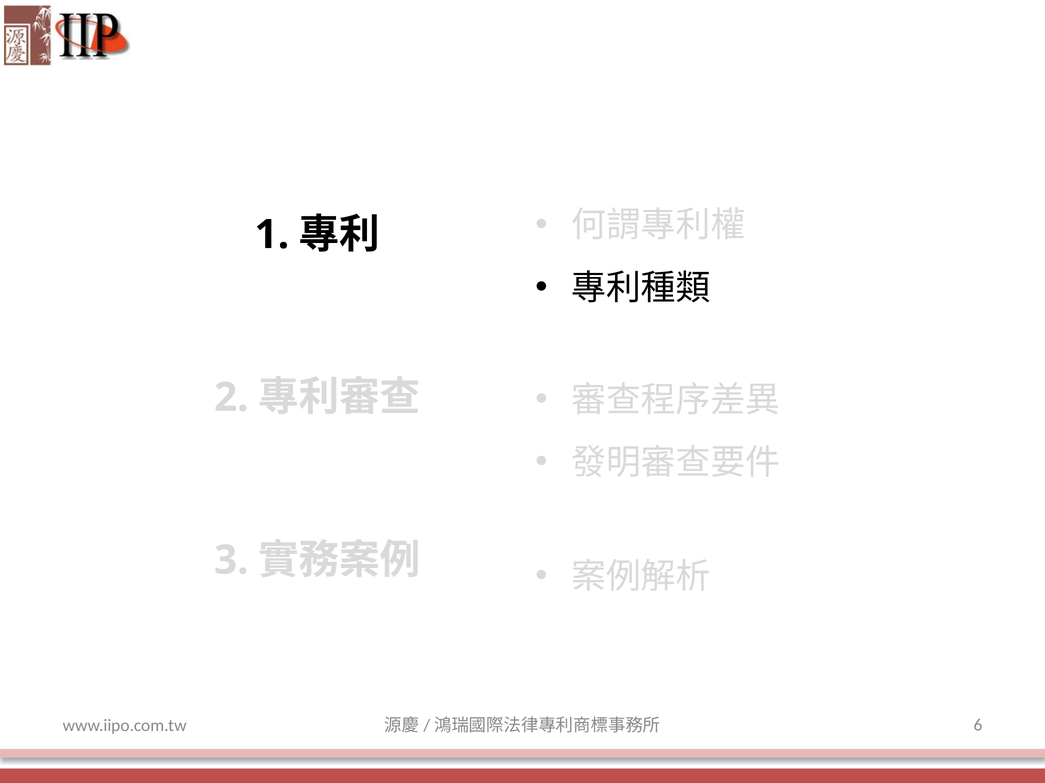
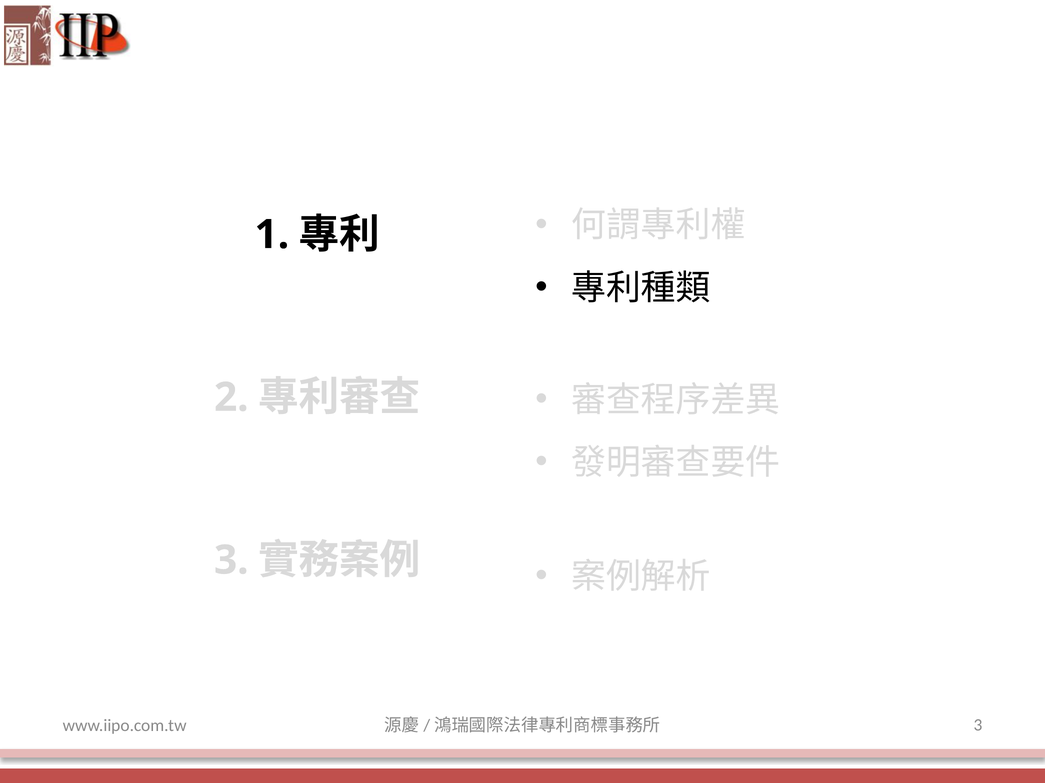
6 at (978, 726): 6 -> 3
